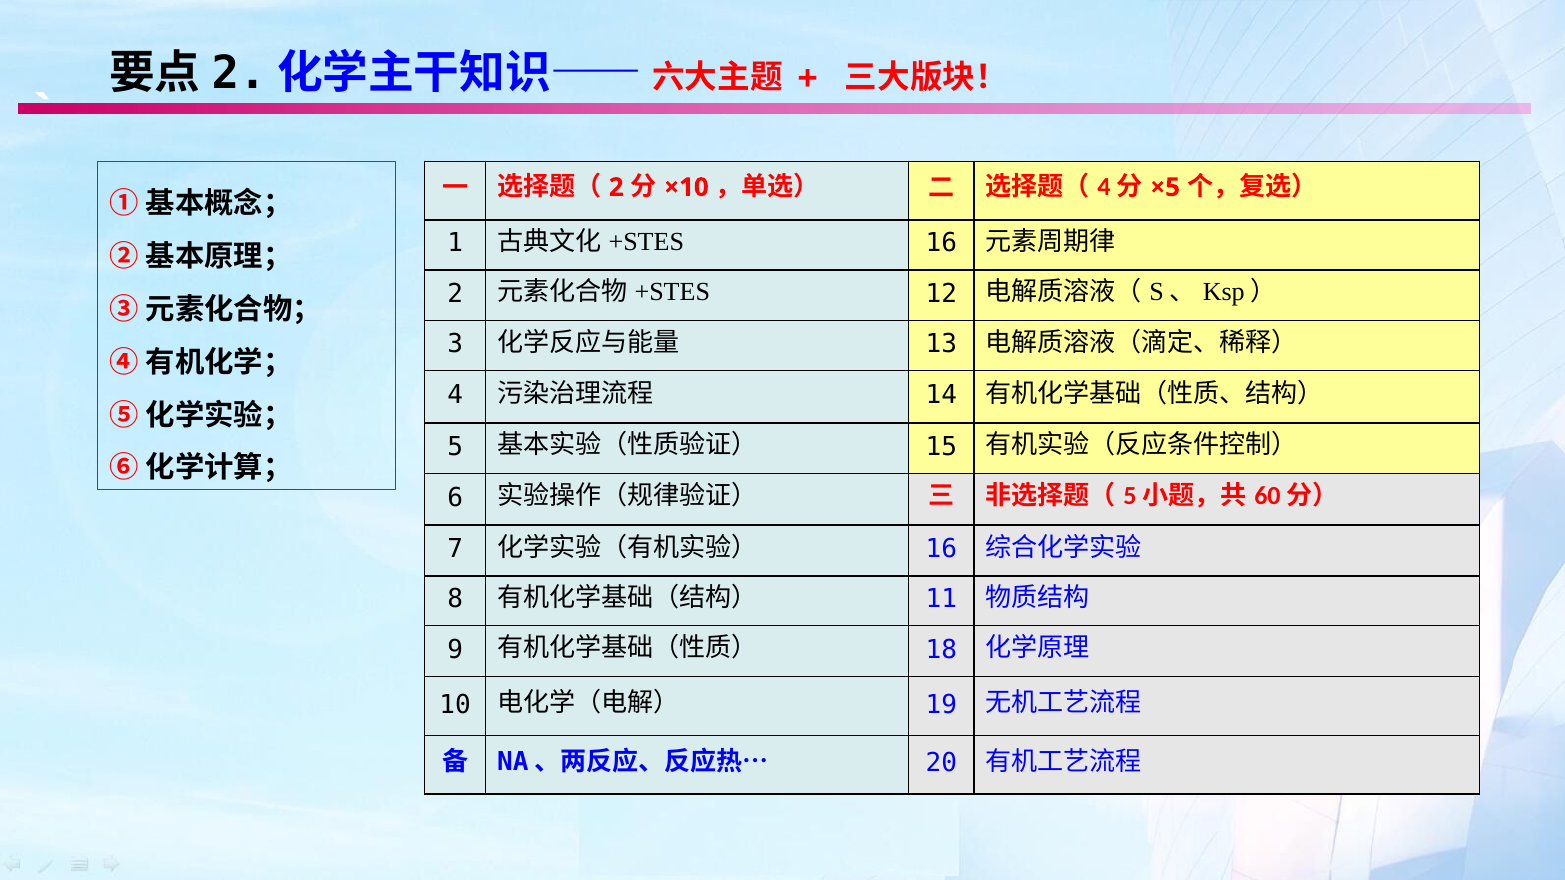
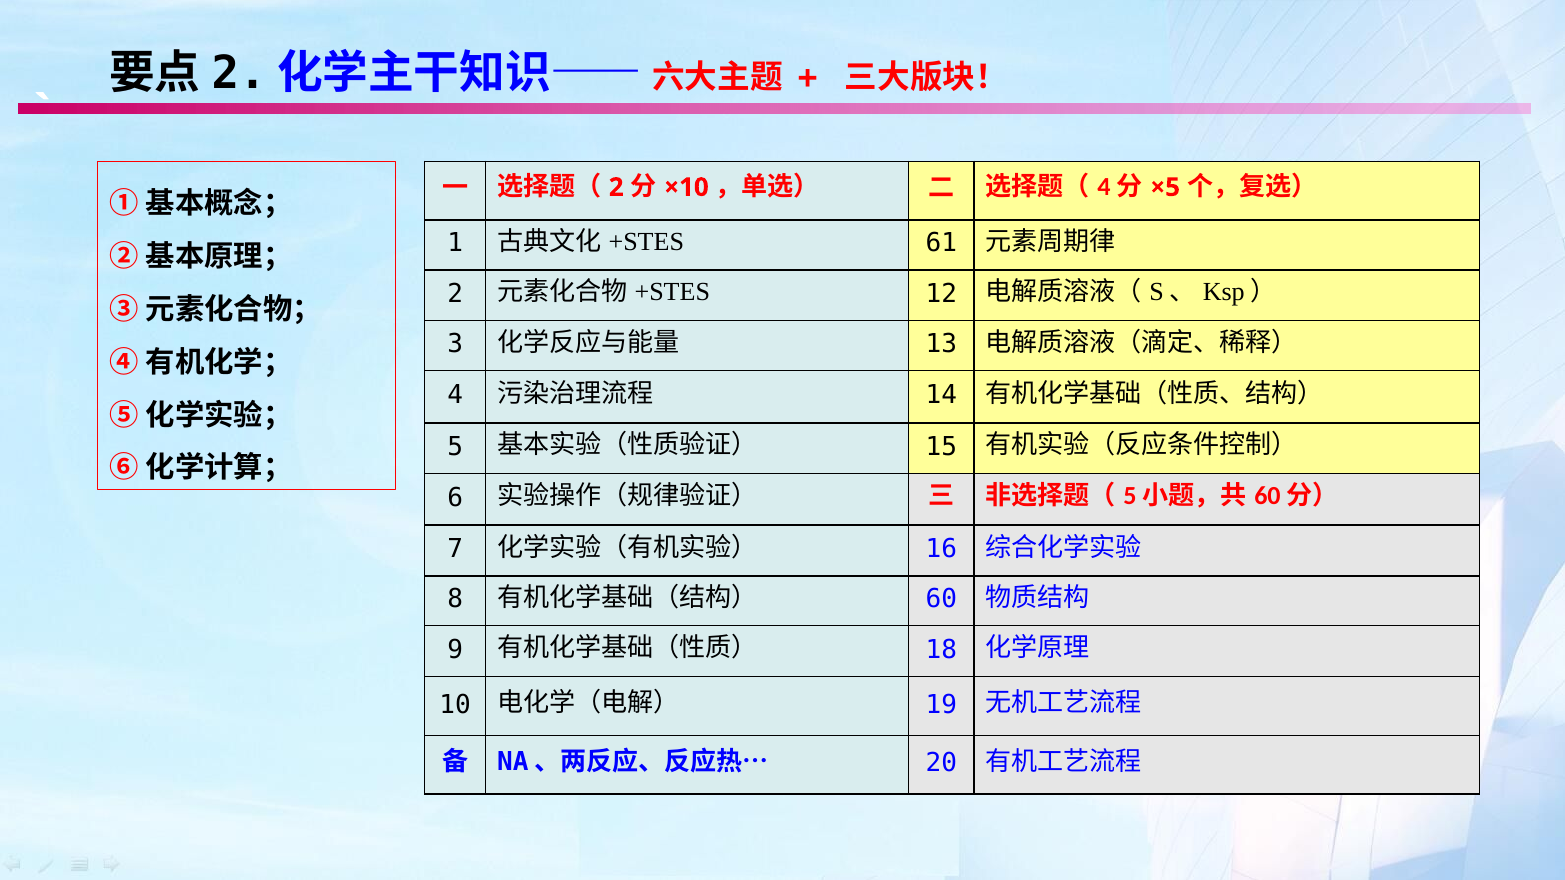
16 at (941, 243): 16 -> 61
11: 11 -> 60
